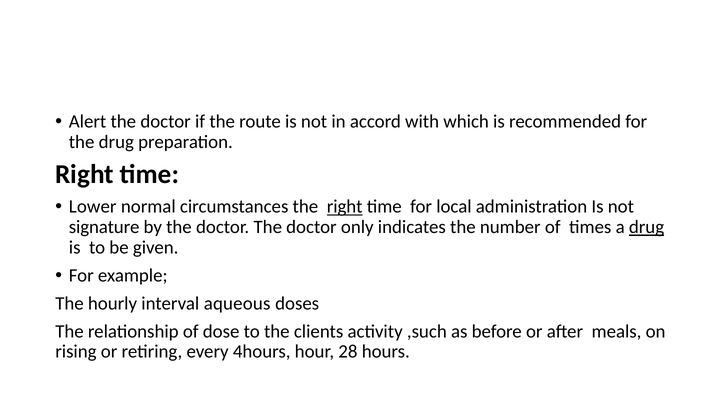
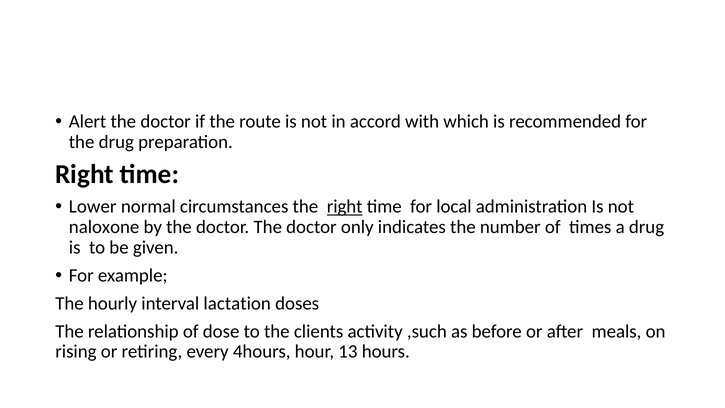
signature: signature -> naloxone
drug at (647, 227) underline: present -> none
aqueous: aqueous -> lactation
28: 28 -> 13
